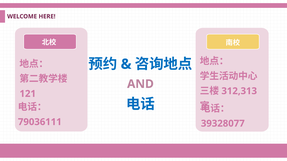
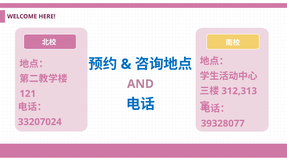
79036111: 79036111 -> 33207024
